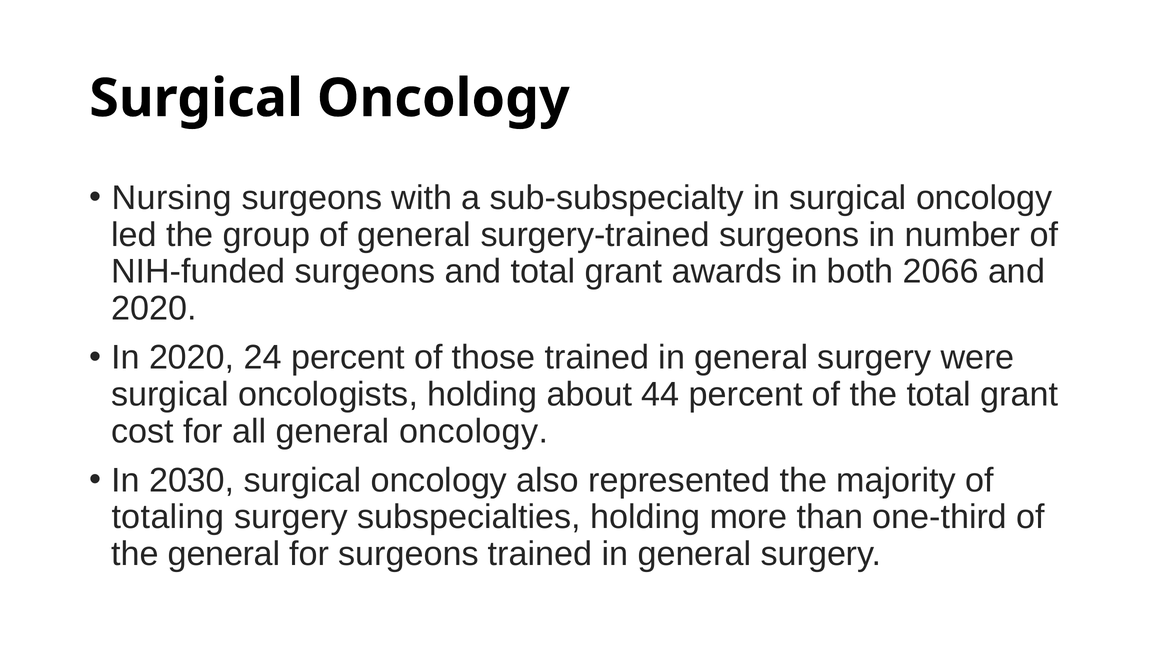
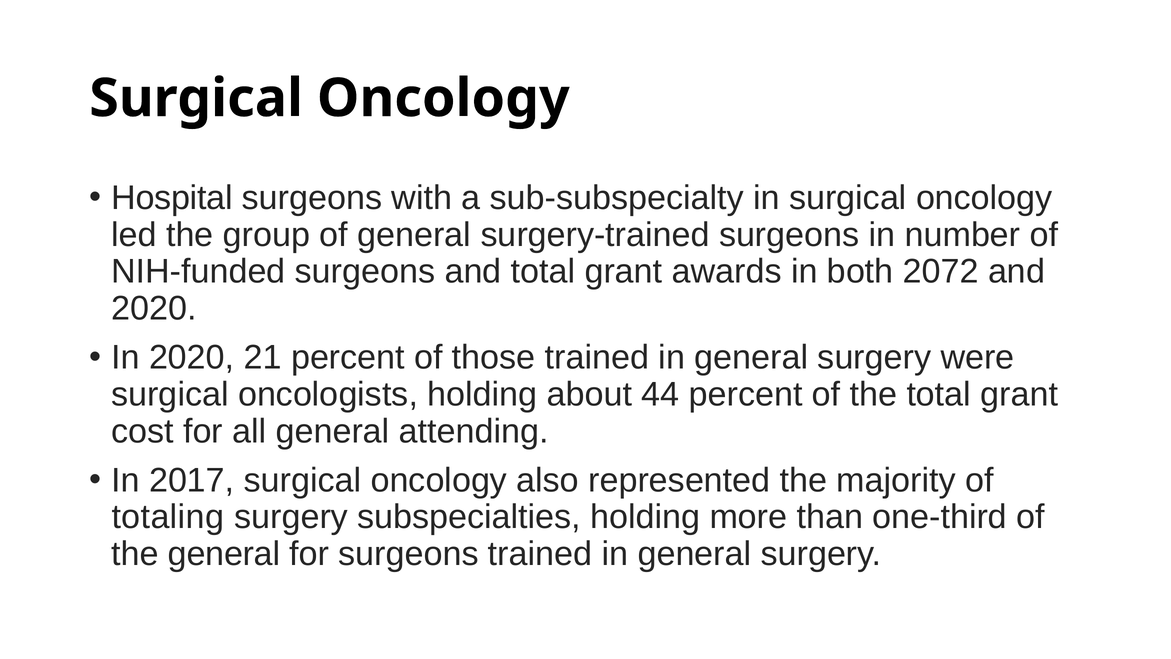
Nursing: Nursing -> Hospital
2066: 2066 -> 2072
24: 24 -> 21
general oncology: oncology -> attending
2030: 2030 -> 2017
